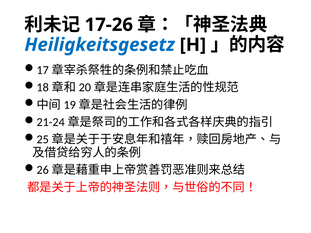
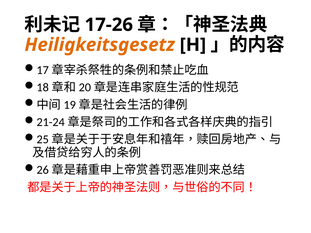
Heiligkeitsgesetz colour: blue -> orange
